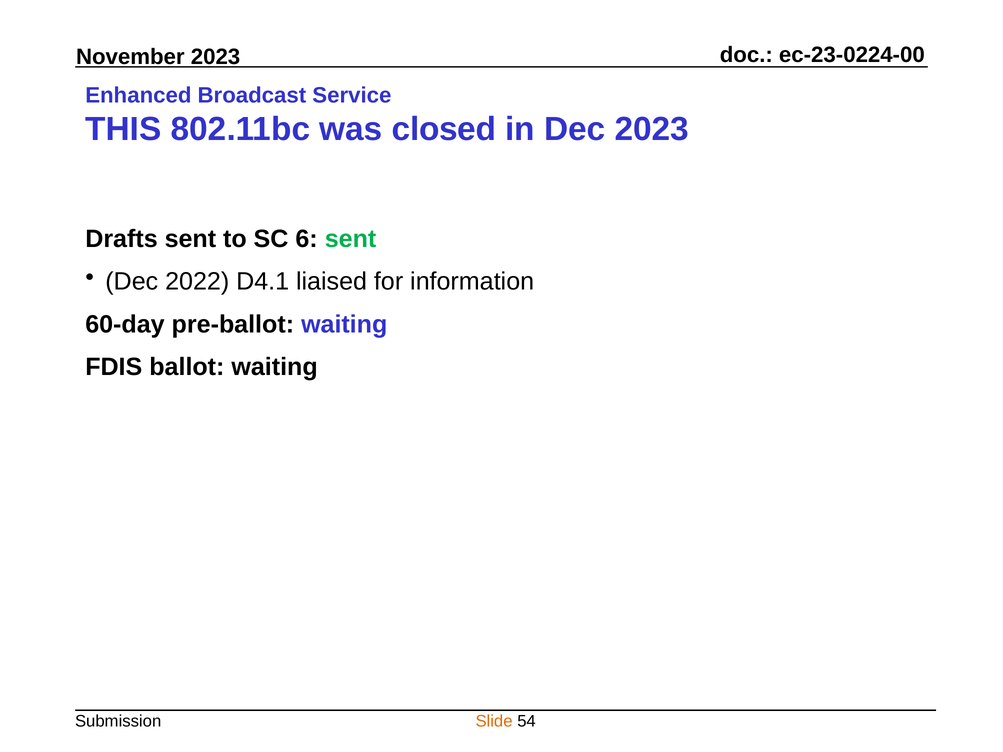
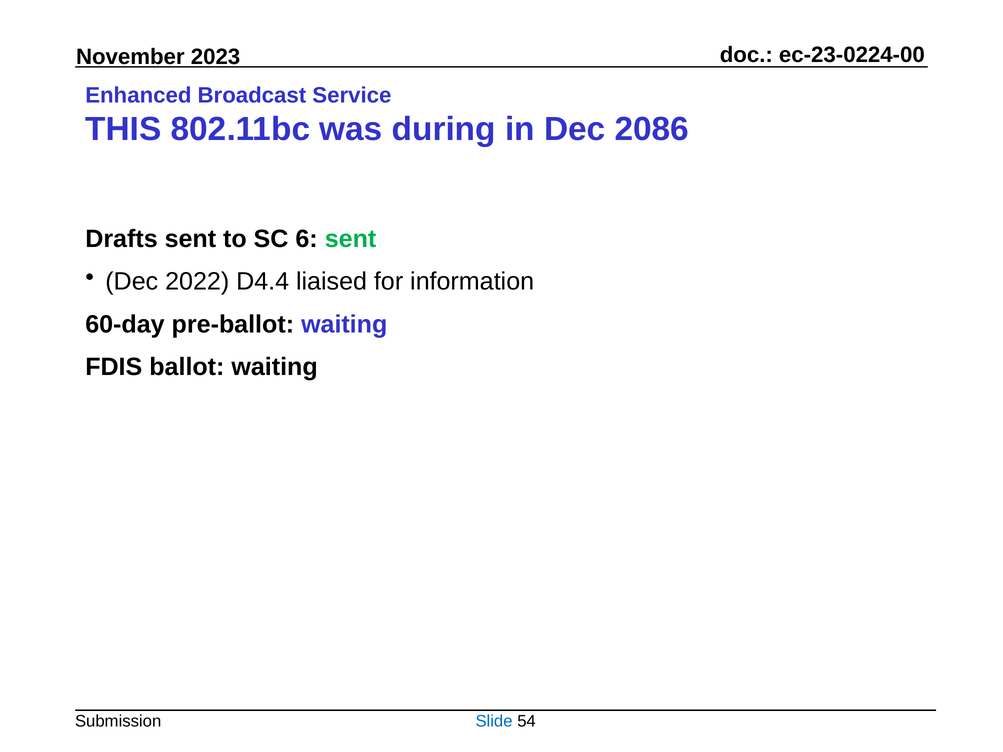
closed: closed -> during
Dec 2023: 2023 -> 2086
D4.1: D4.1 -> D4.4
Slide colour: orange -> blue
